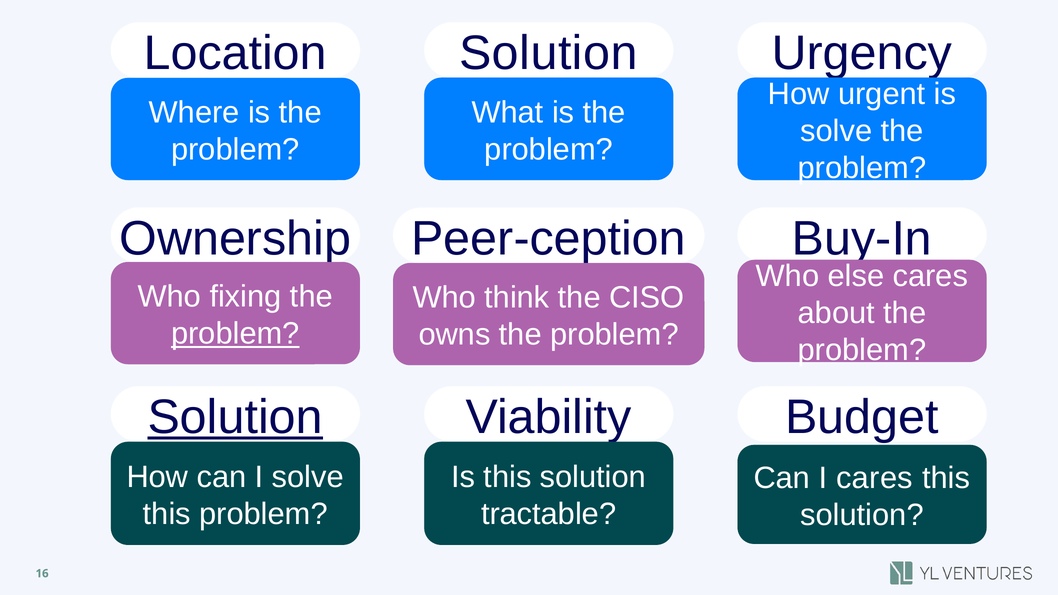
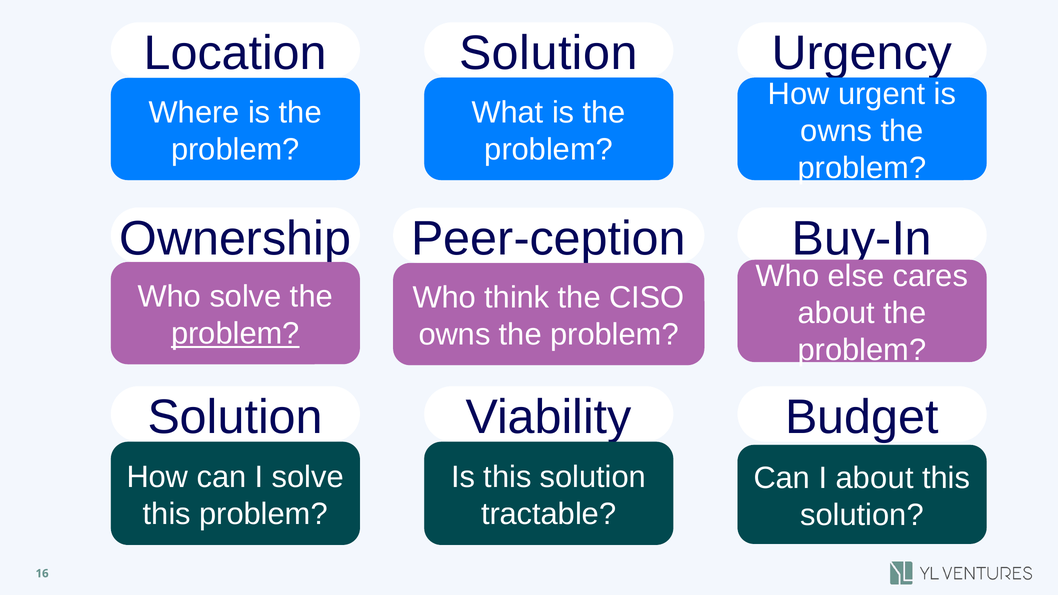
solve at (836, 131): solve -> owns
Who fixing: fixing -> solve
Solution at (235, 417) underline: present -> none
I cares: cares -> about
